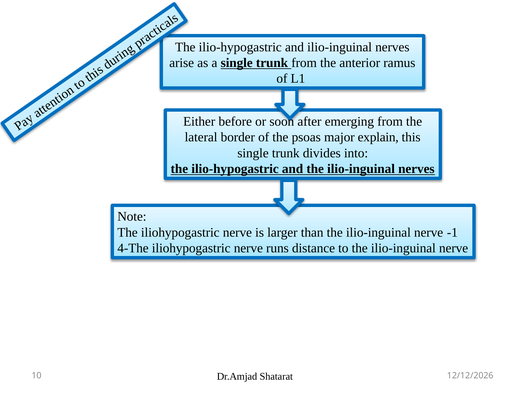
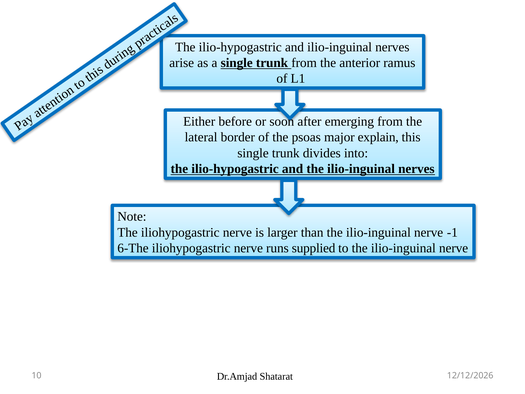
4-The: 4-The -> 6-The
distance: distance -> supplied
